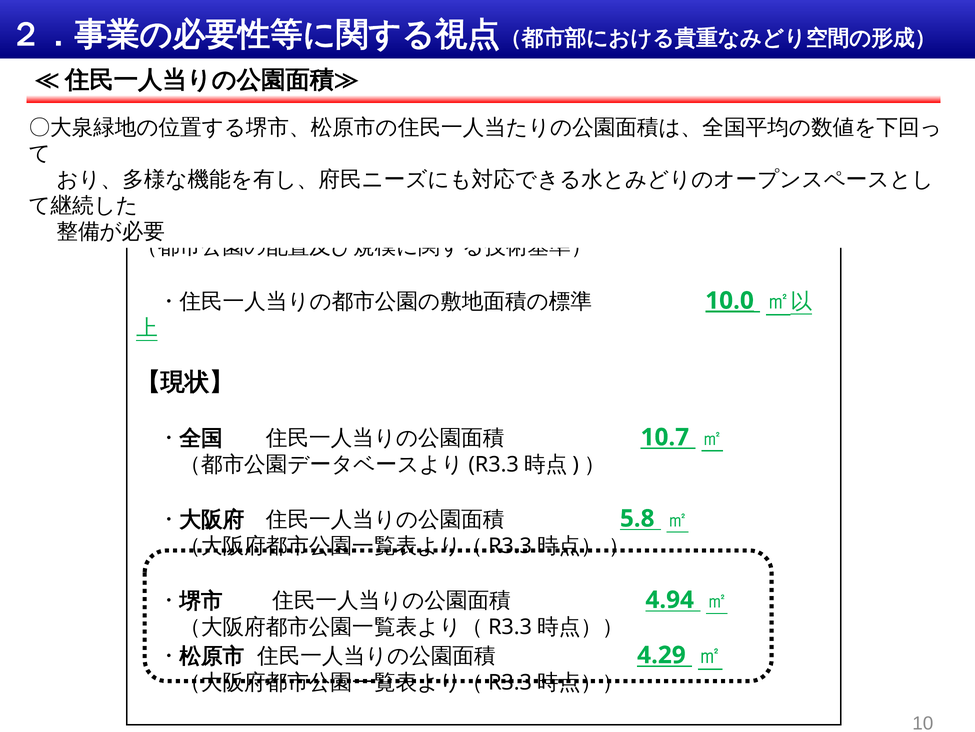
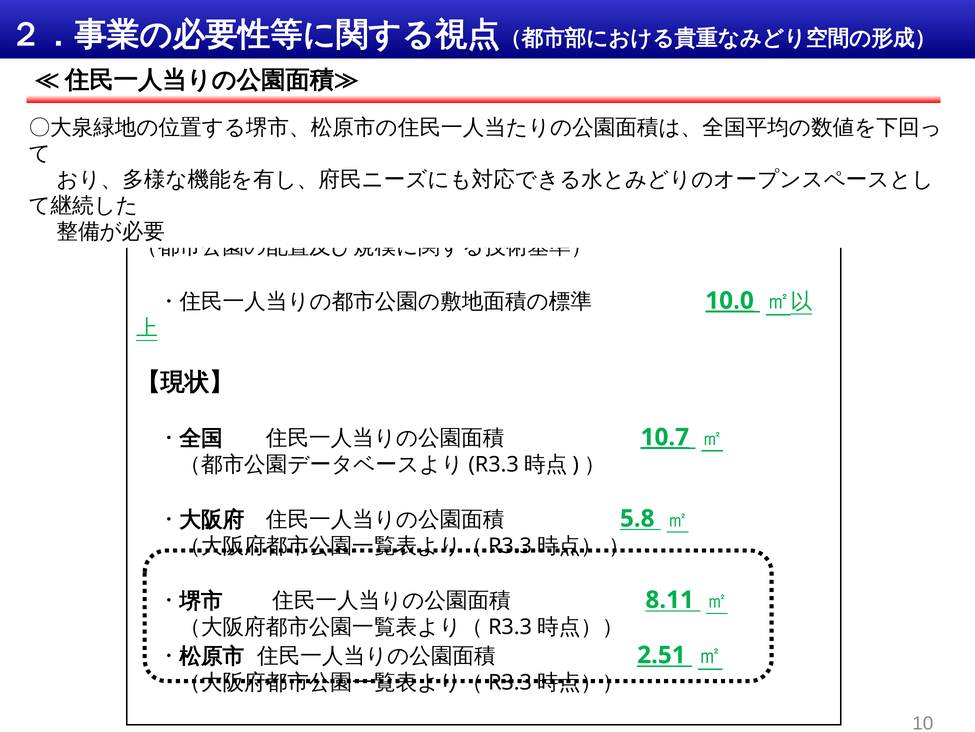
10.7 underline: none -> present
4.94: 4.94 -> 8.11
4.29: 4.29 -> 2.51
